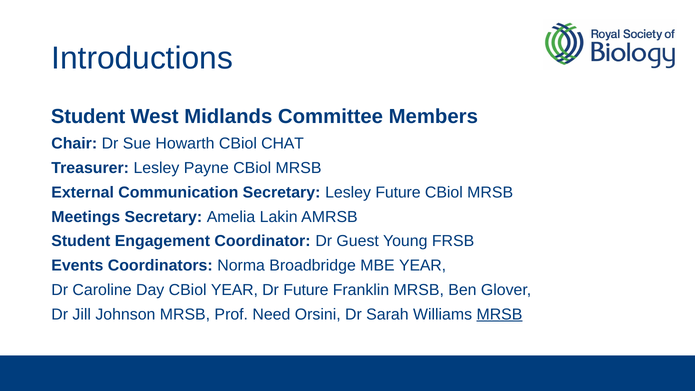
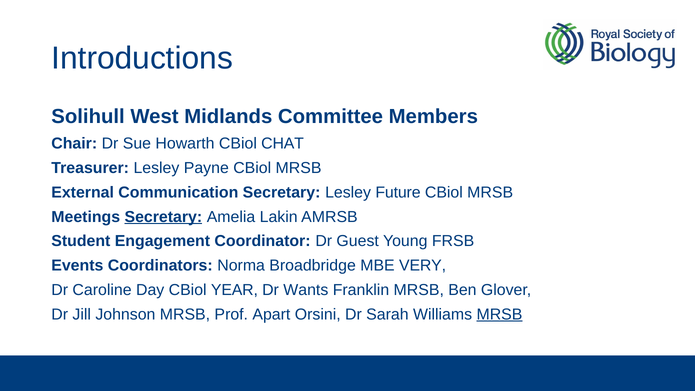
Student at (88, 117): Student -> Solihull
Secretary at (163, 217) underline: none -> present
MBE YEAR: YEAR -> VERY
Dr Future: Future -> Wants
Need: Need -> Apart
